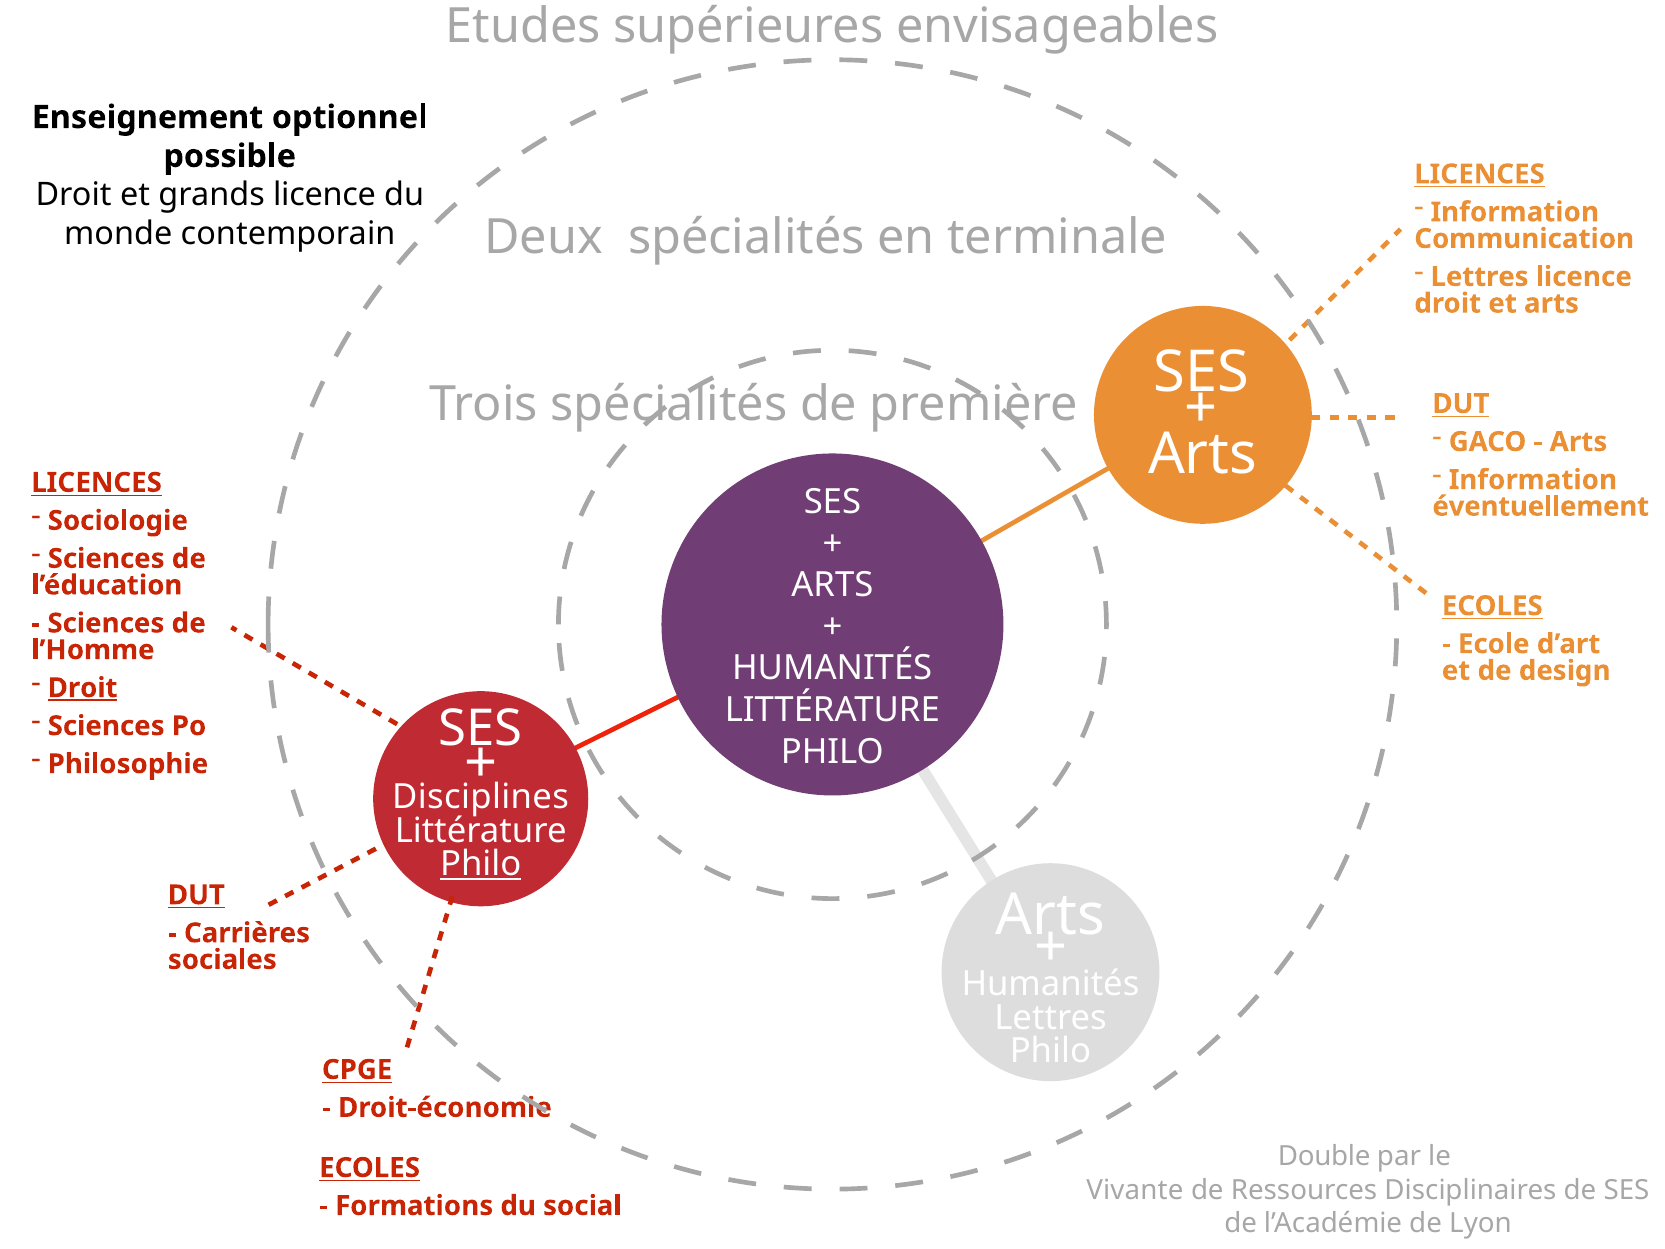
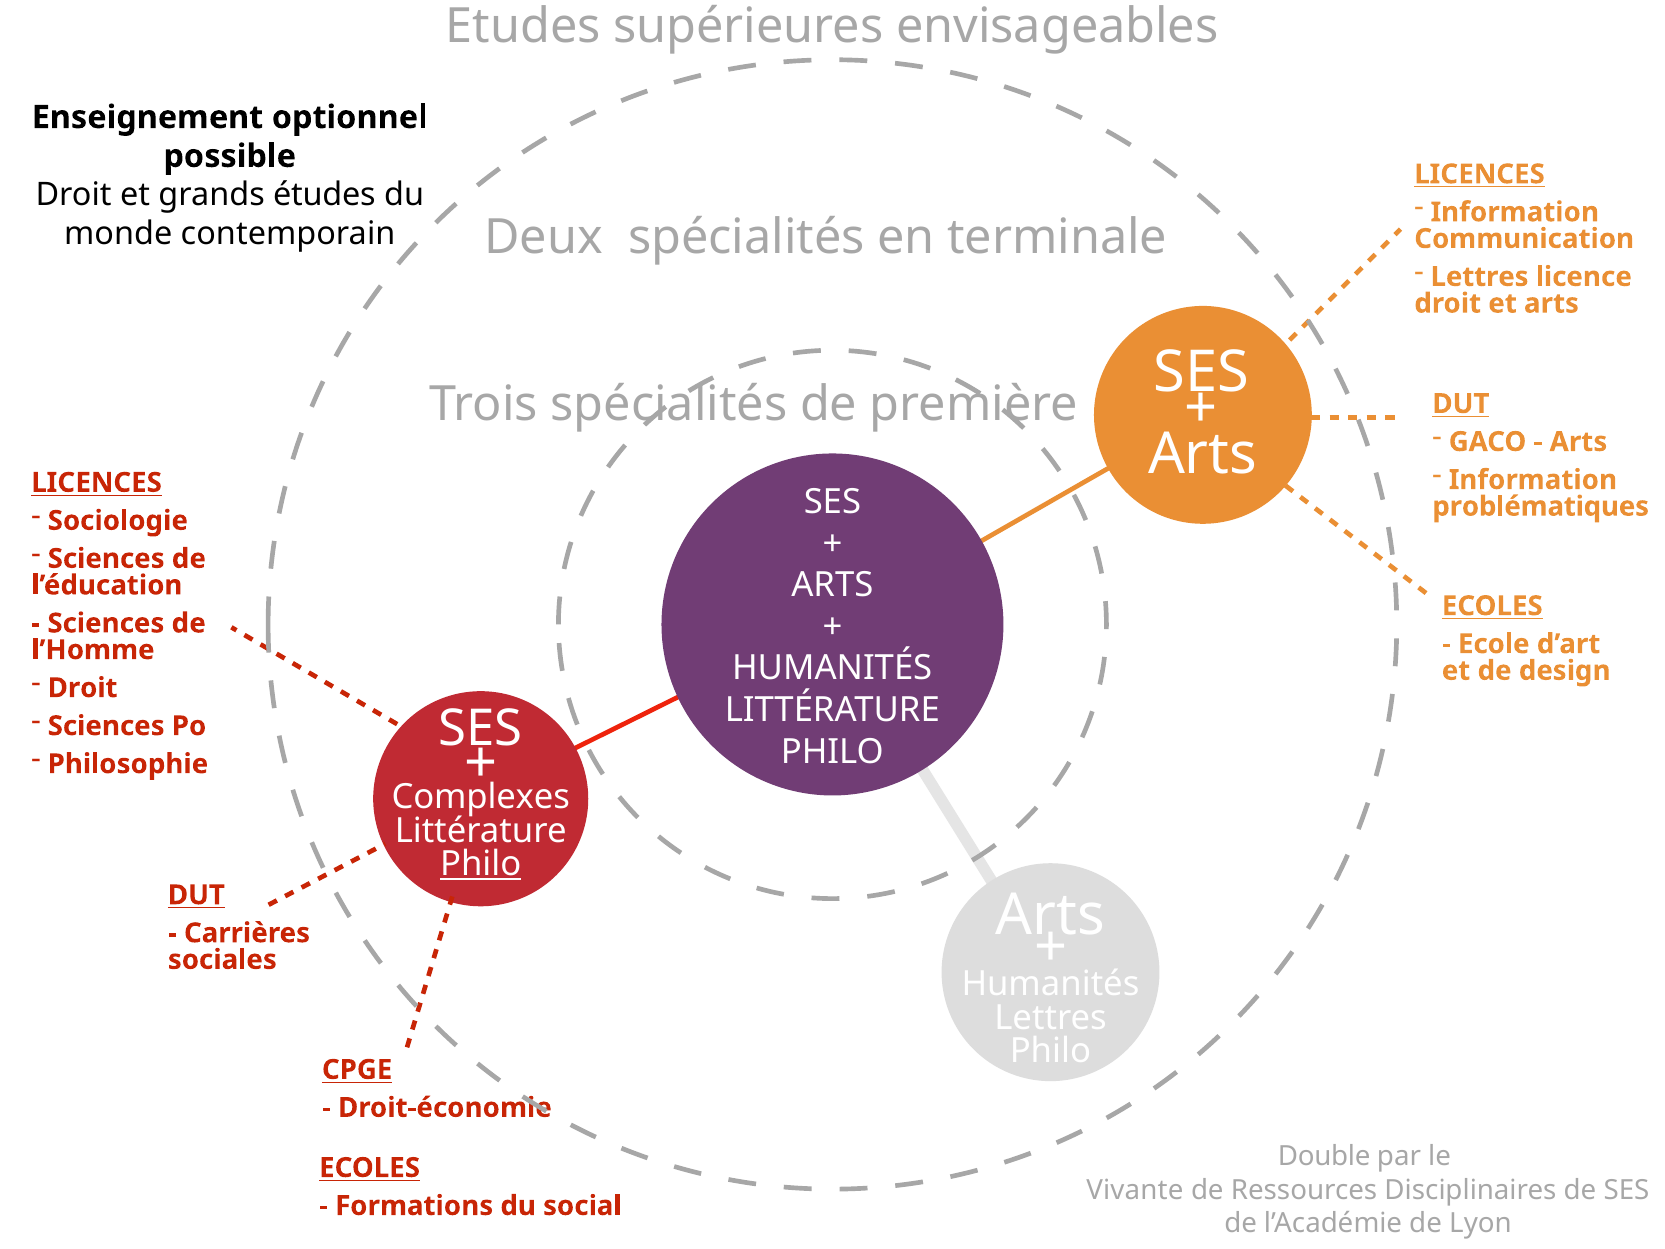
grands licence: licence -> études
éventuellement: éventuellement -> problématiques
Droit at (83, 688) underline: present -> none
Disciplines: Disciplines -> Complexes
